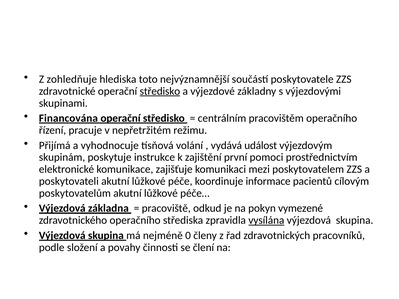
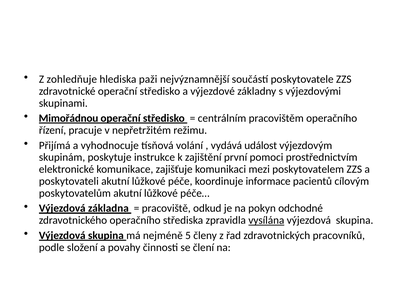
toto: toto -> paži
středisko at (160, 91) underline: present -> none
Financována: Financována -> Mimořádnou
vymezené: vymezené -> odchodné
0: 0 -> 5
